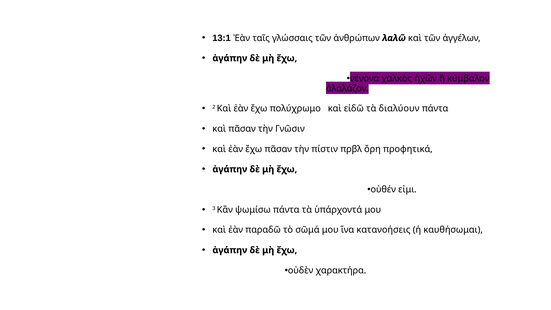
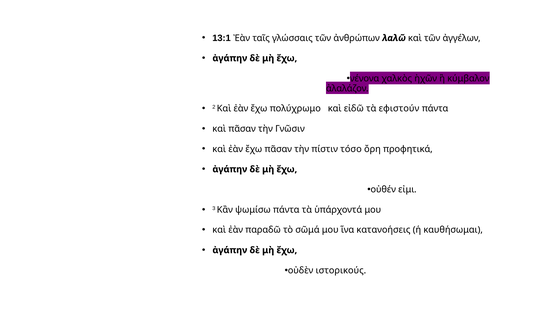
διαλύουν: διαλύουν -> εφιστούν
πρβλ: πρβλ -> τόσο
χαρακτήρα: χαρακτήρα -> ιστορικούς
